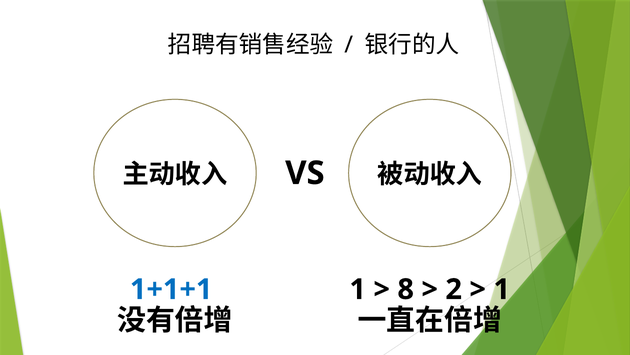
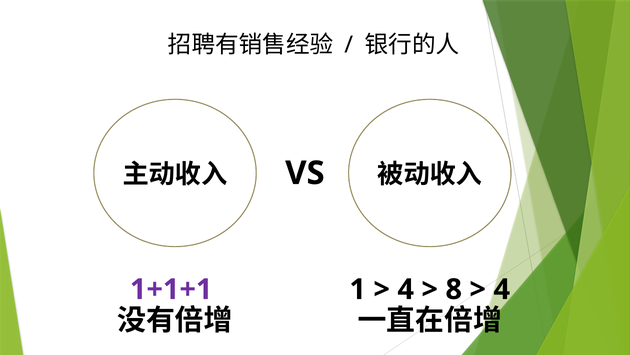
1+1+1 colour: blue -> purple
8 at (406, 289): 8 -> 4
2: 2 -> 8
1 at (502, 289): 1 -> 4
